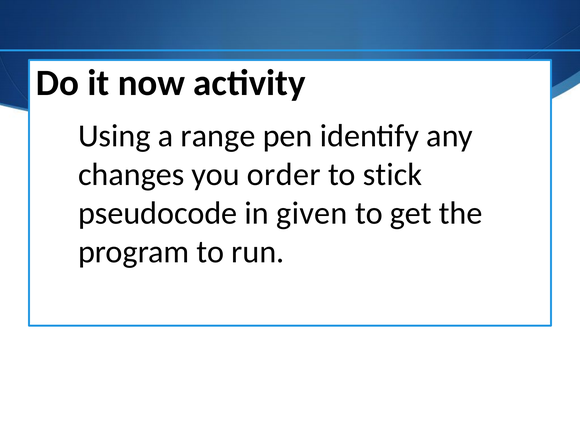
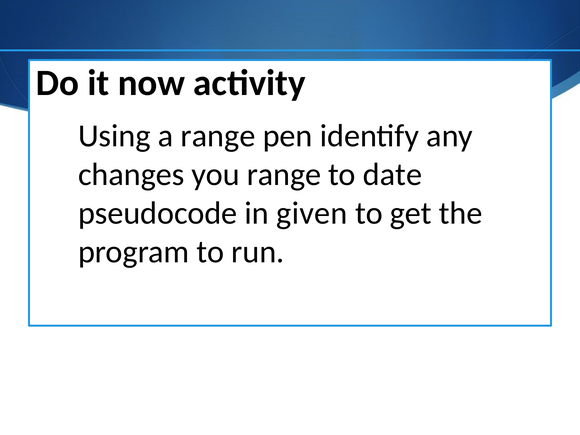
you order: order -> range
stick: stick -> date
